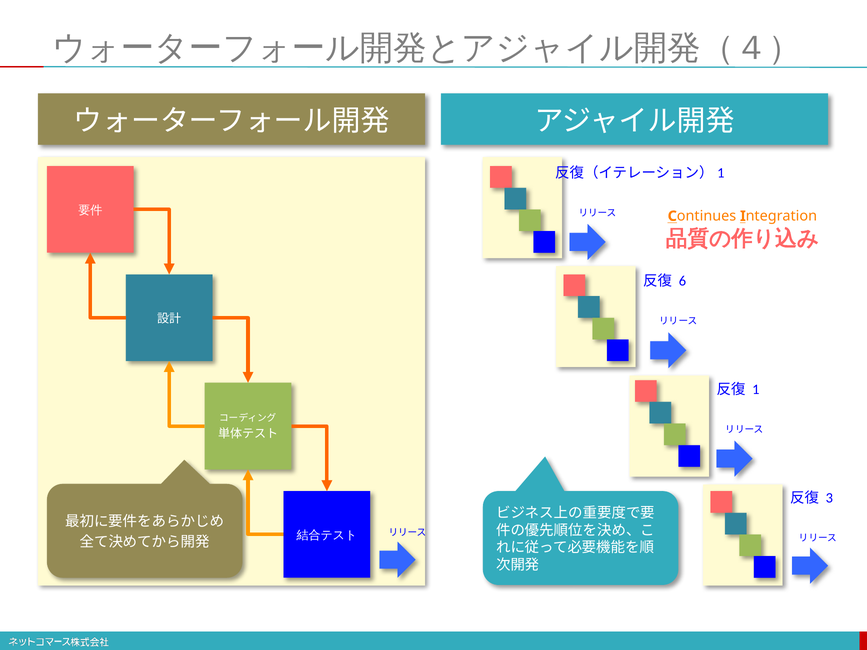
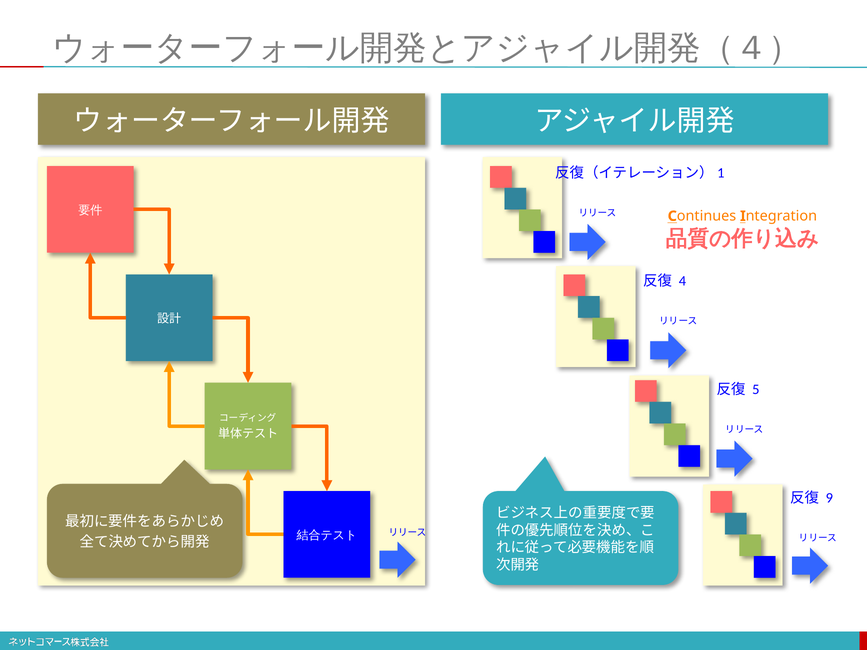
6: 6 -> 4
1 at (756, 390): 1 -> 5
3: 3 -> 9
